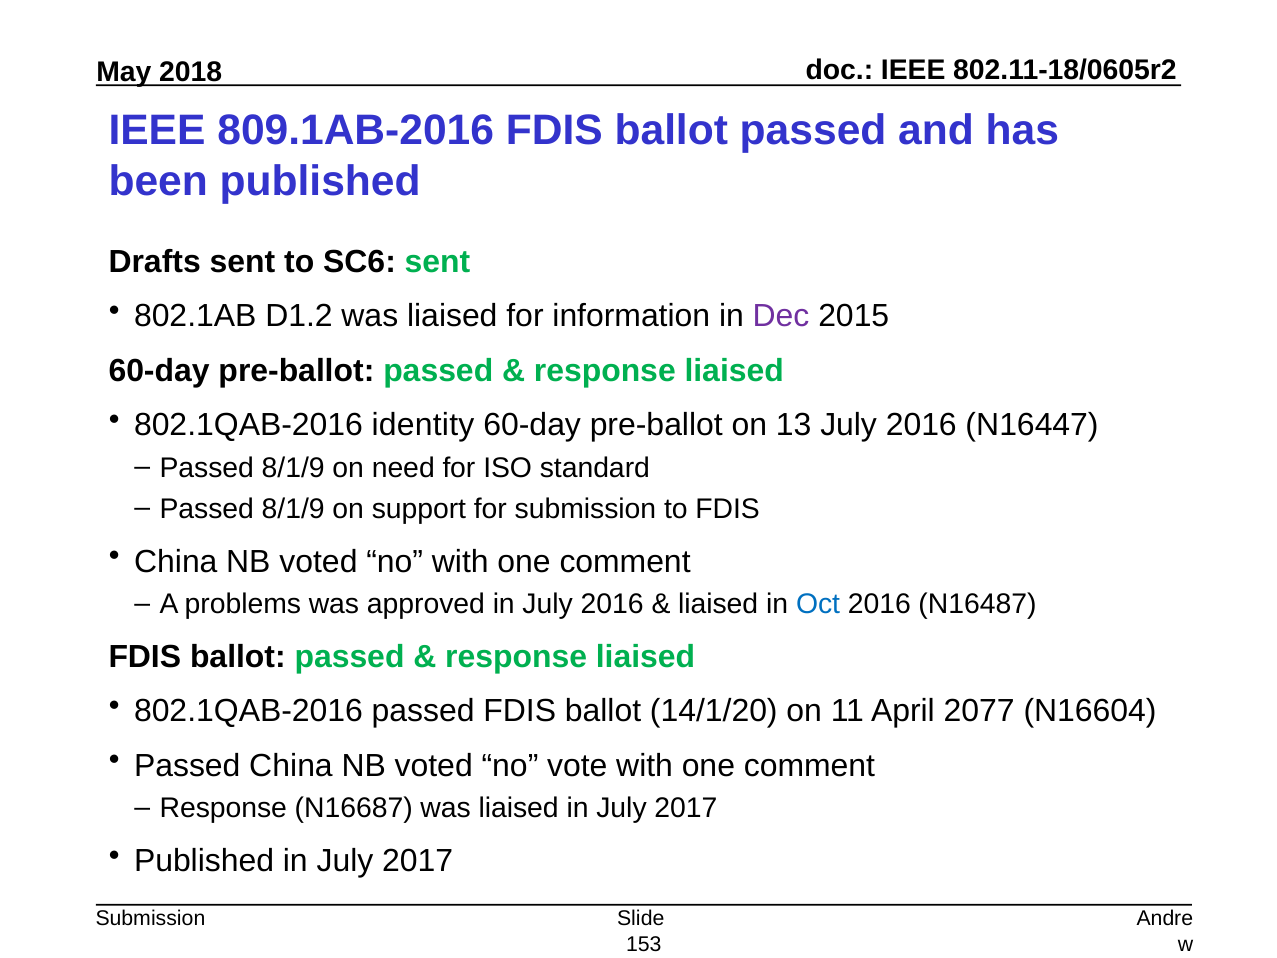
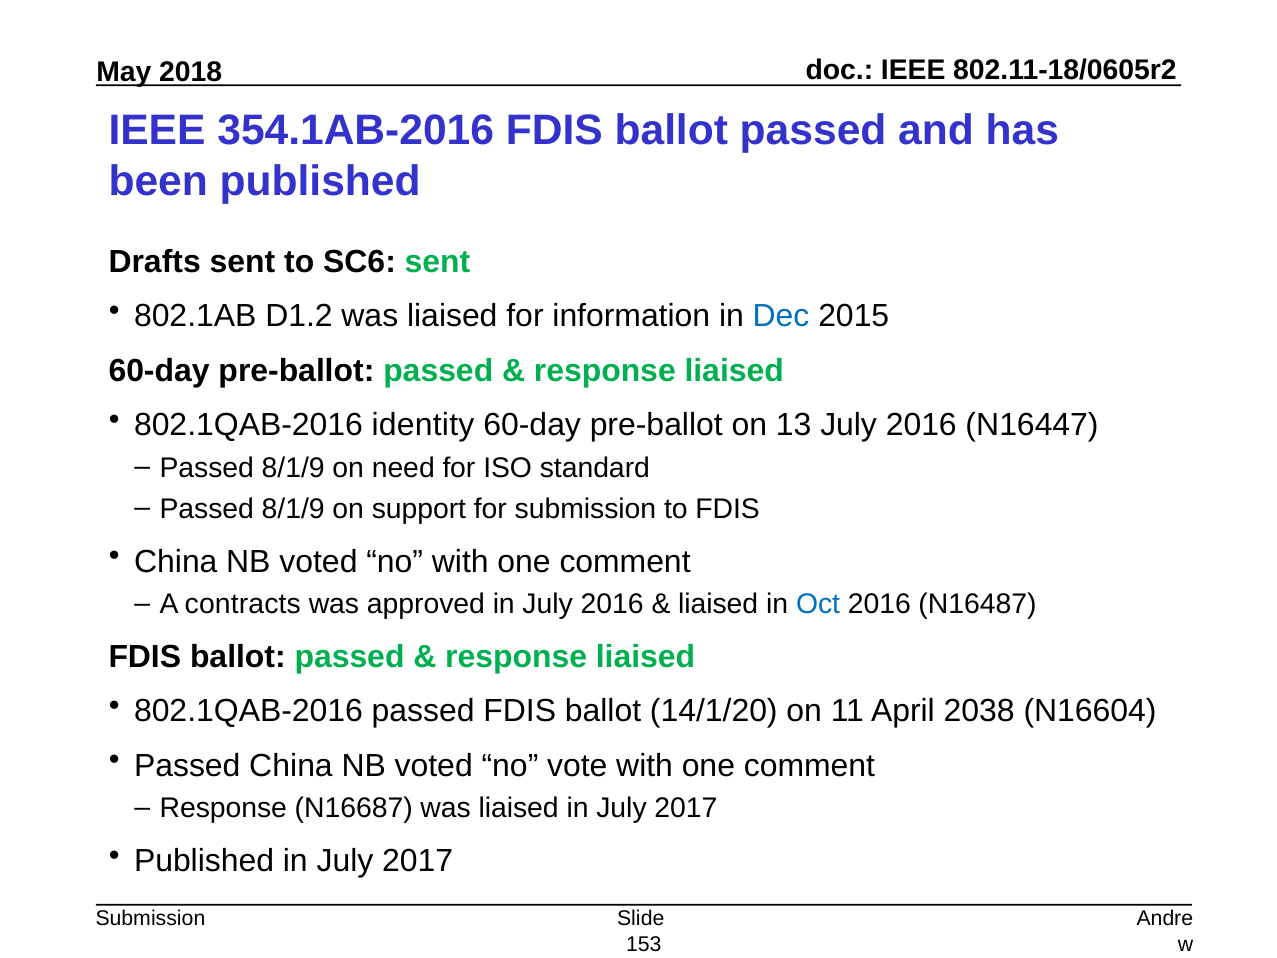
809.1AB-2016: 809.1AB-2016 -> 354.1AB-2016
Dec colour: purple -> blue
problems: problems -> contracts
2077: 2077 -> 2038
